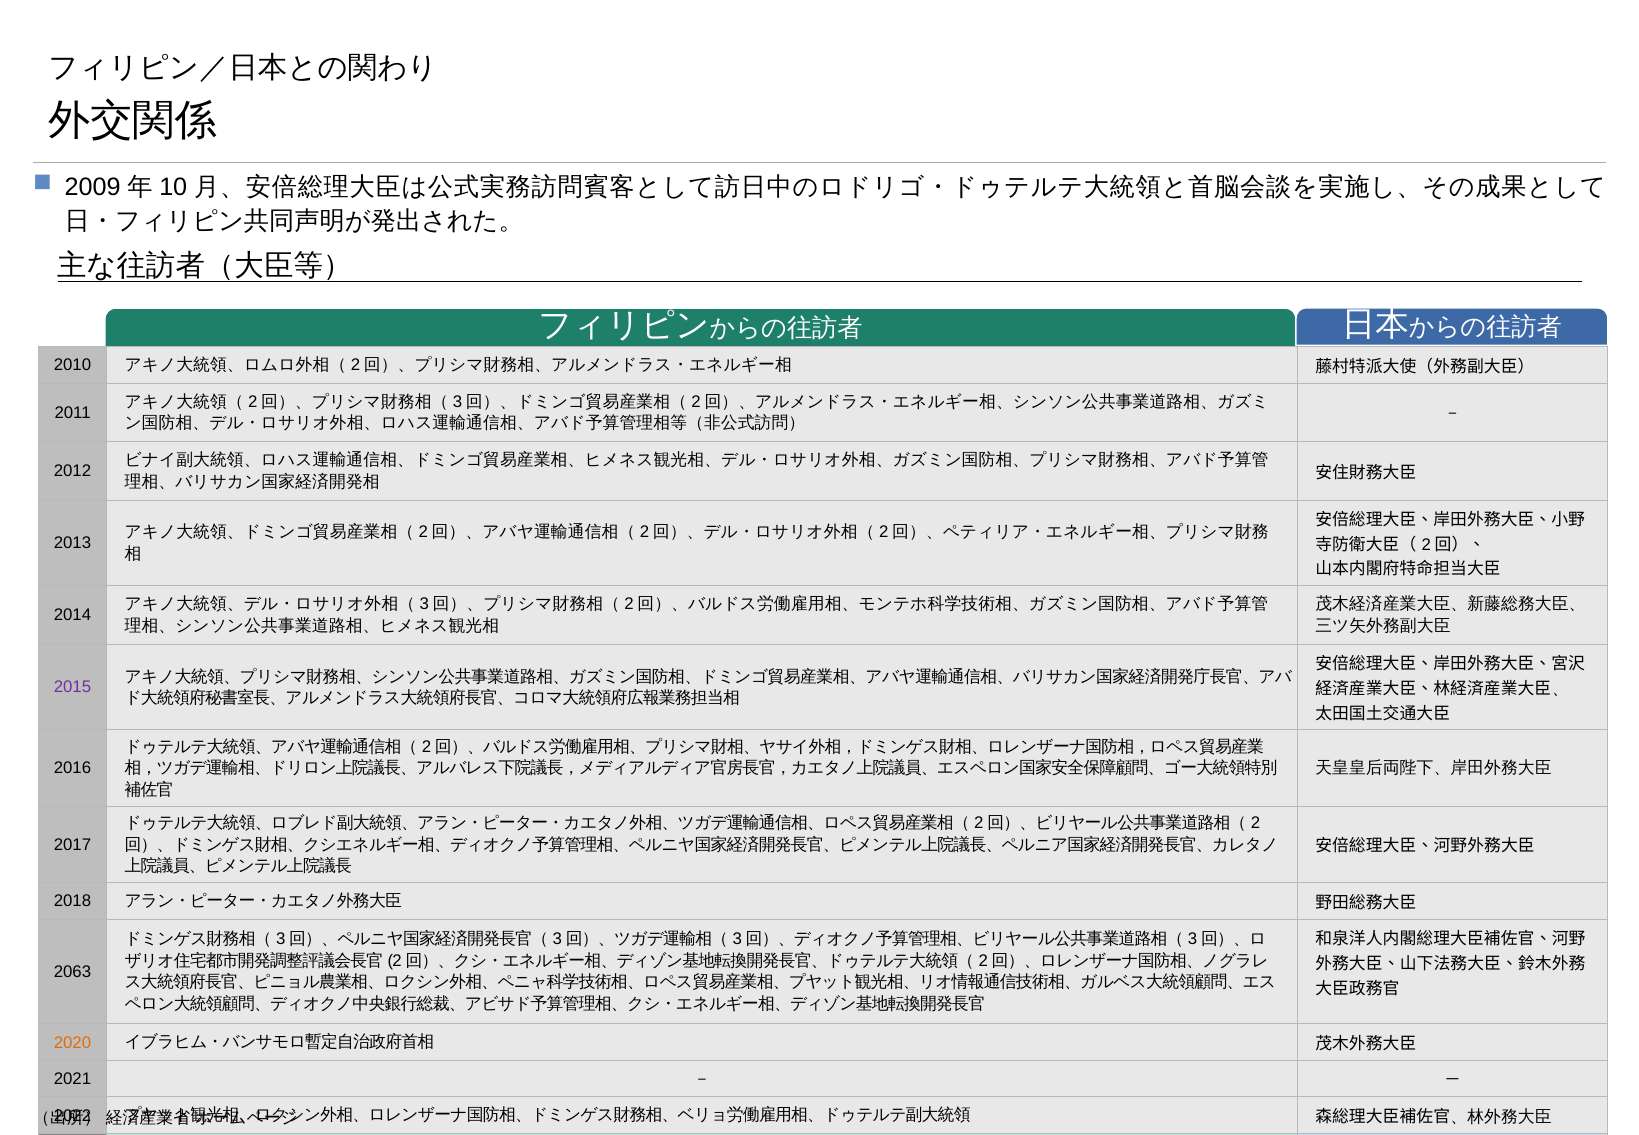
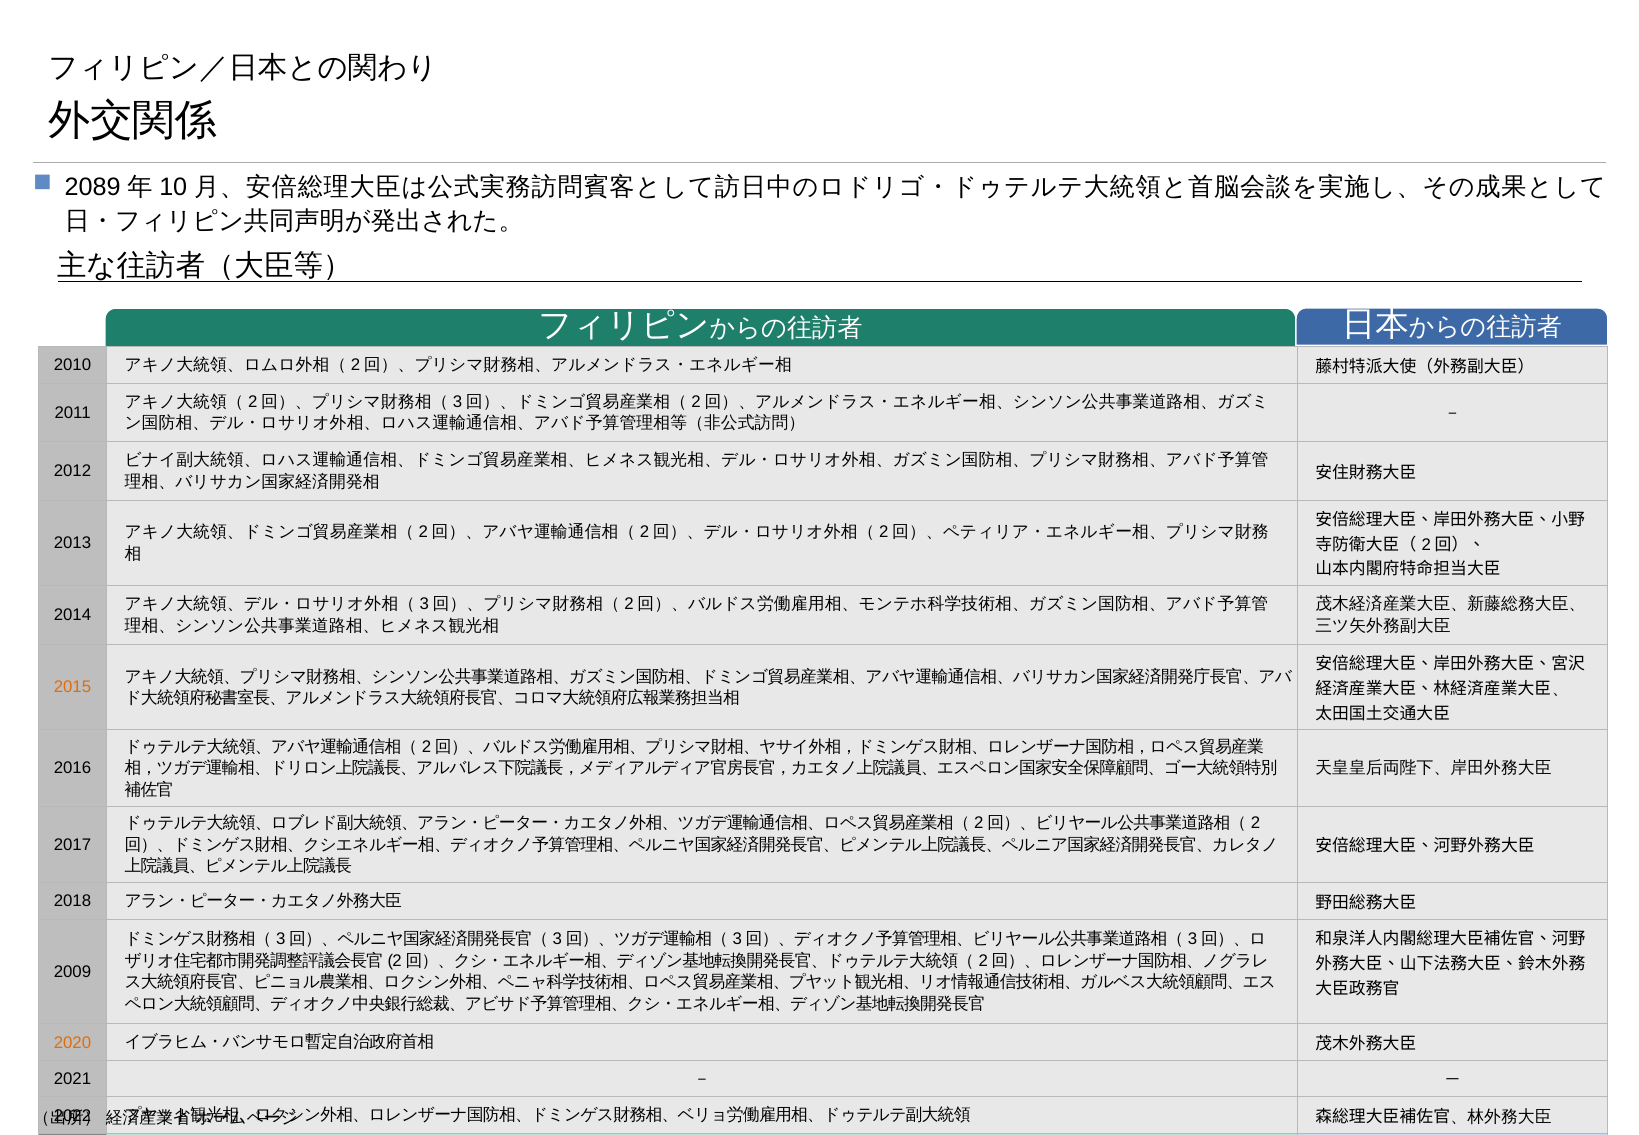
2009: 2009 -> 2089
2015 colour: purple -> orange
2063: 2063 -> 2009
